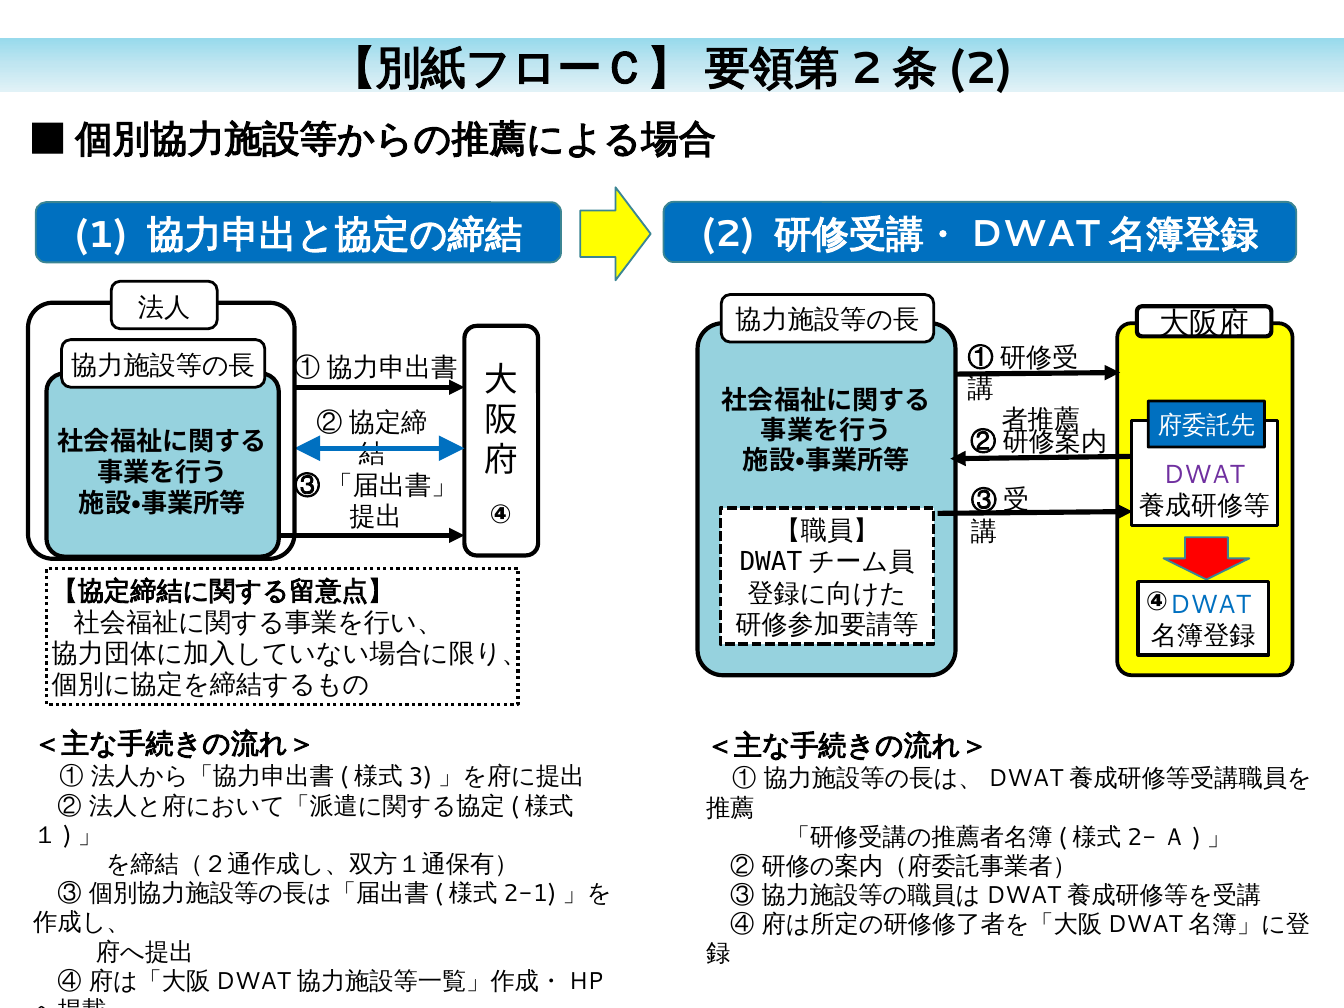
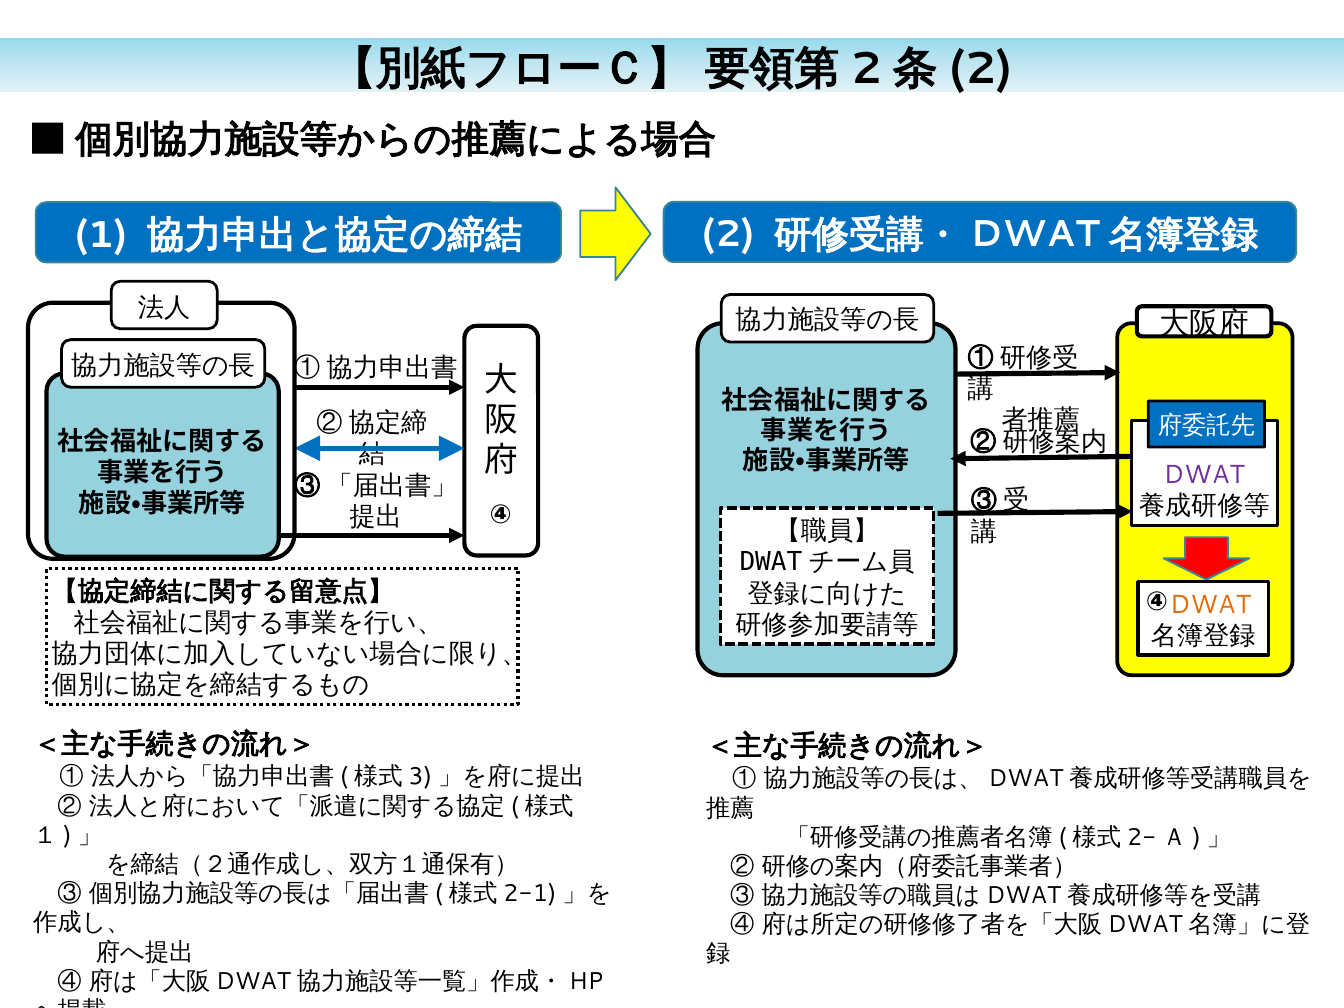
DWAT at (1210, 604) colour: blue -> orange
